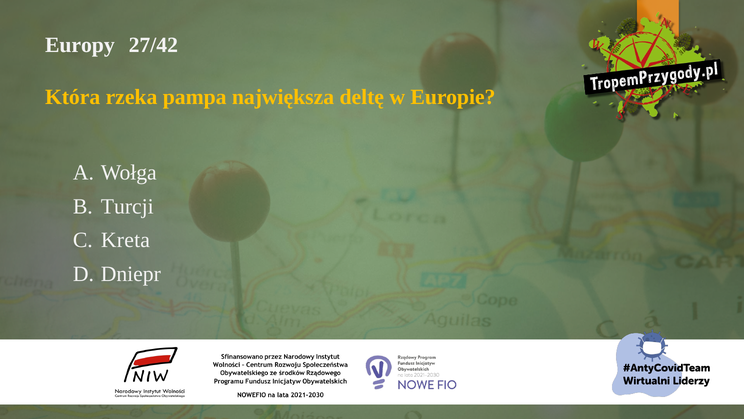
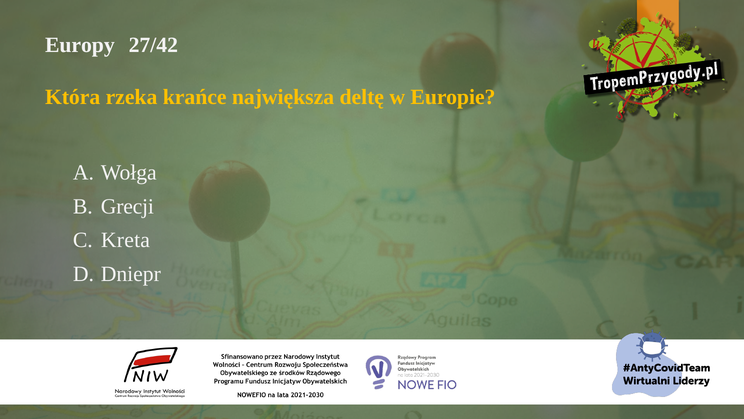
pampa: pampa -> krańce
Turcji: Turcji -> Grecji
